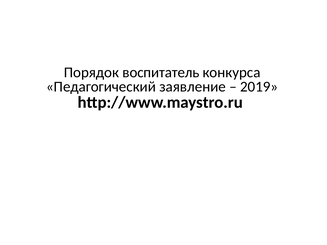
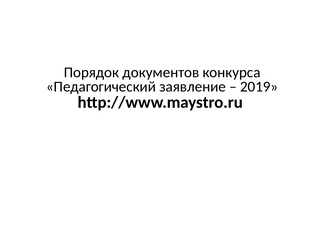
воспитатель: воспитатель -> документов
